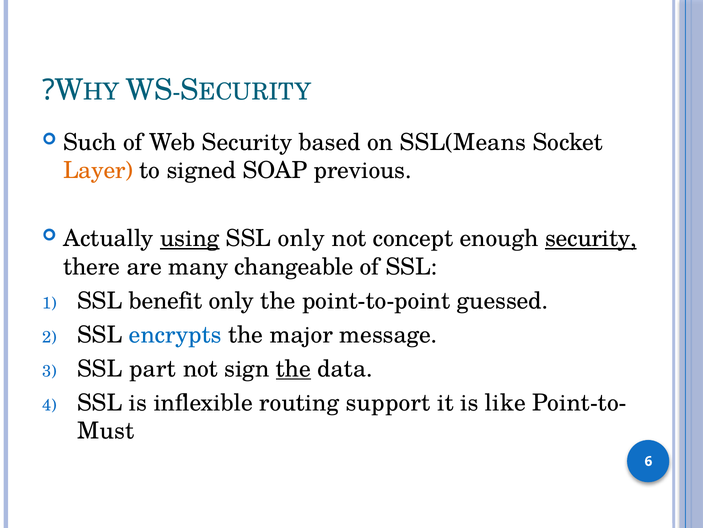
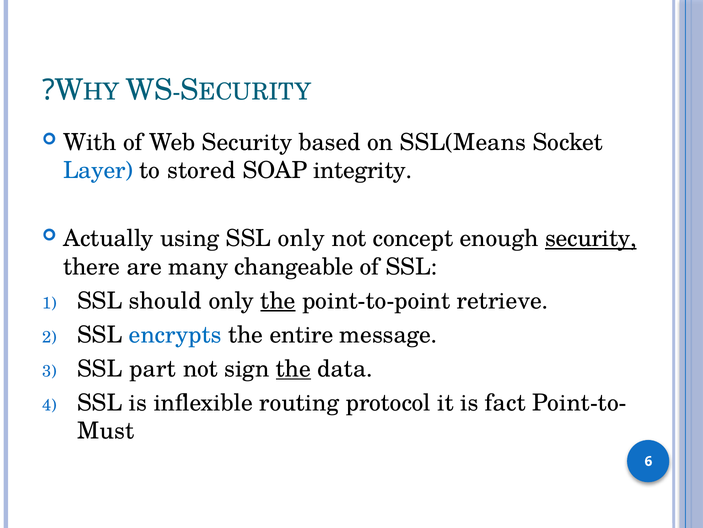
Such: Such -> With
Layer colour: orange -> blue
signed: signed -> stored
previous: previous -> integrity
using underline: present -> none
benefit: benefit -> should
the at (278, 300) underline: none -> present
guessed: guessed -> retrieve
major: major -> entire
support: support -> protocol
like: like -> fact
